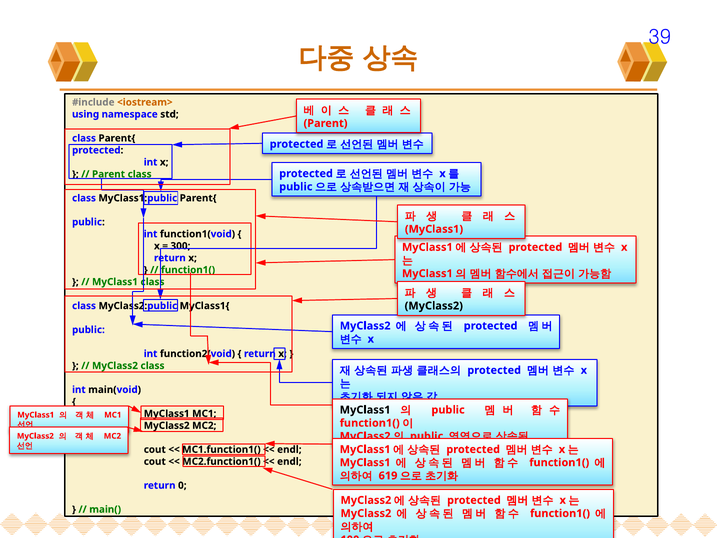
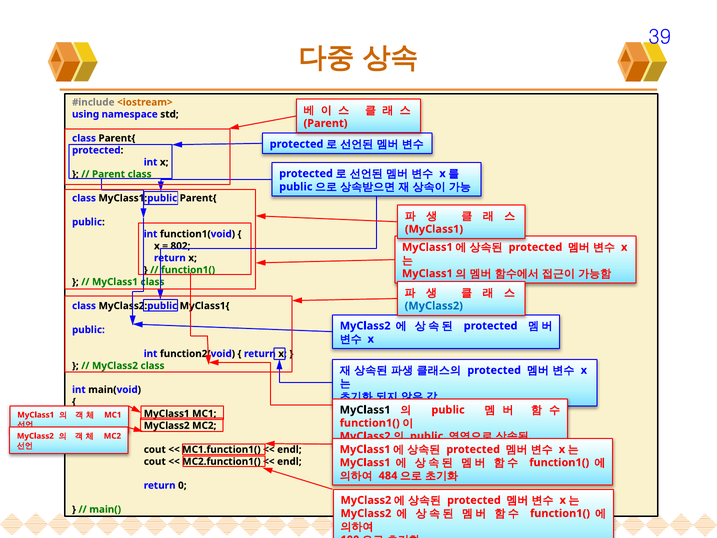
300: 300 -> 802
MyClass2 at (434, 306) colour: black -> blue
619: 619 -> 484
